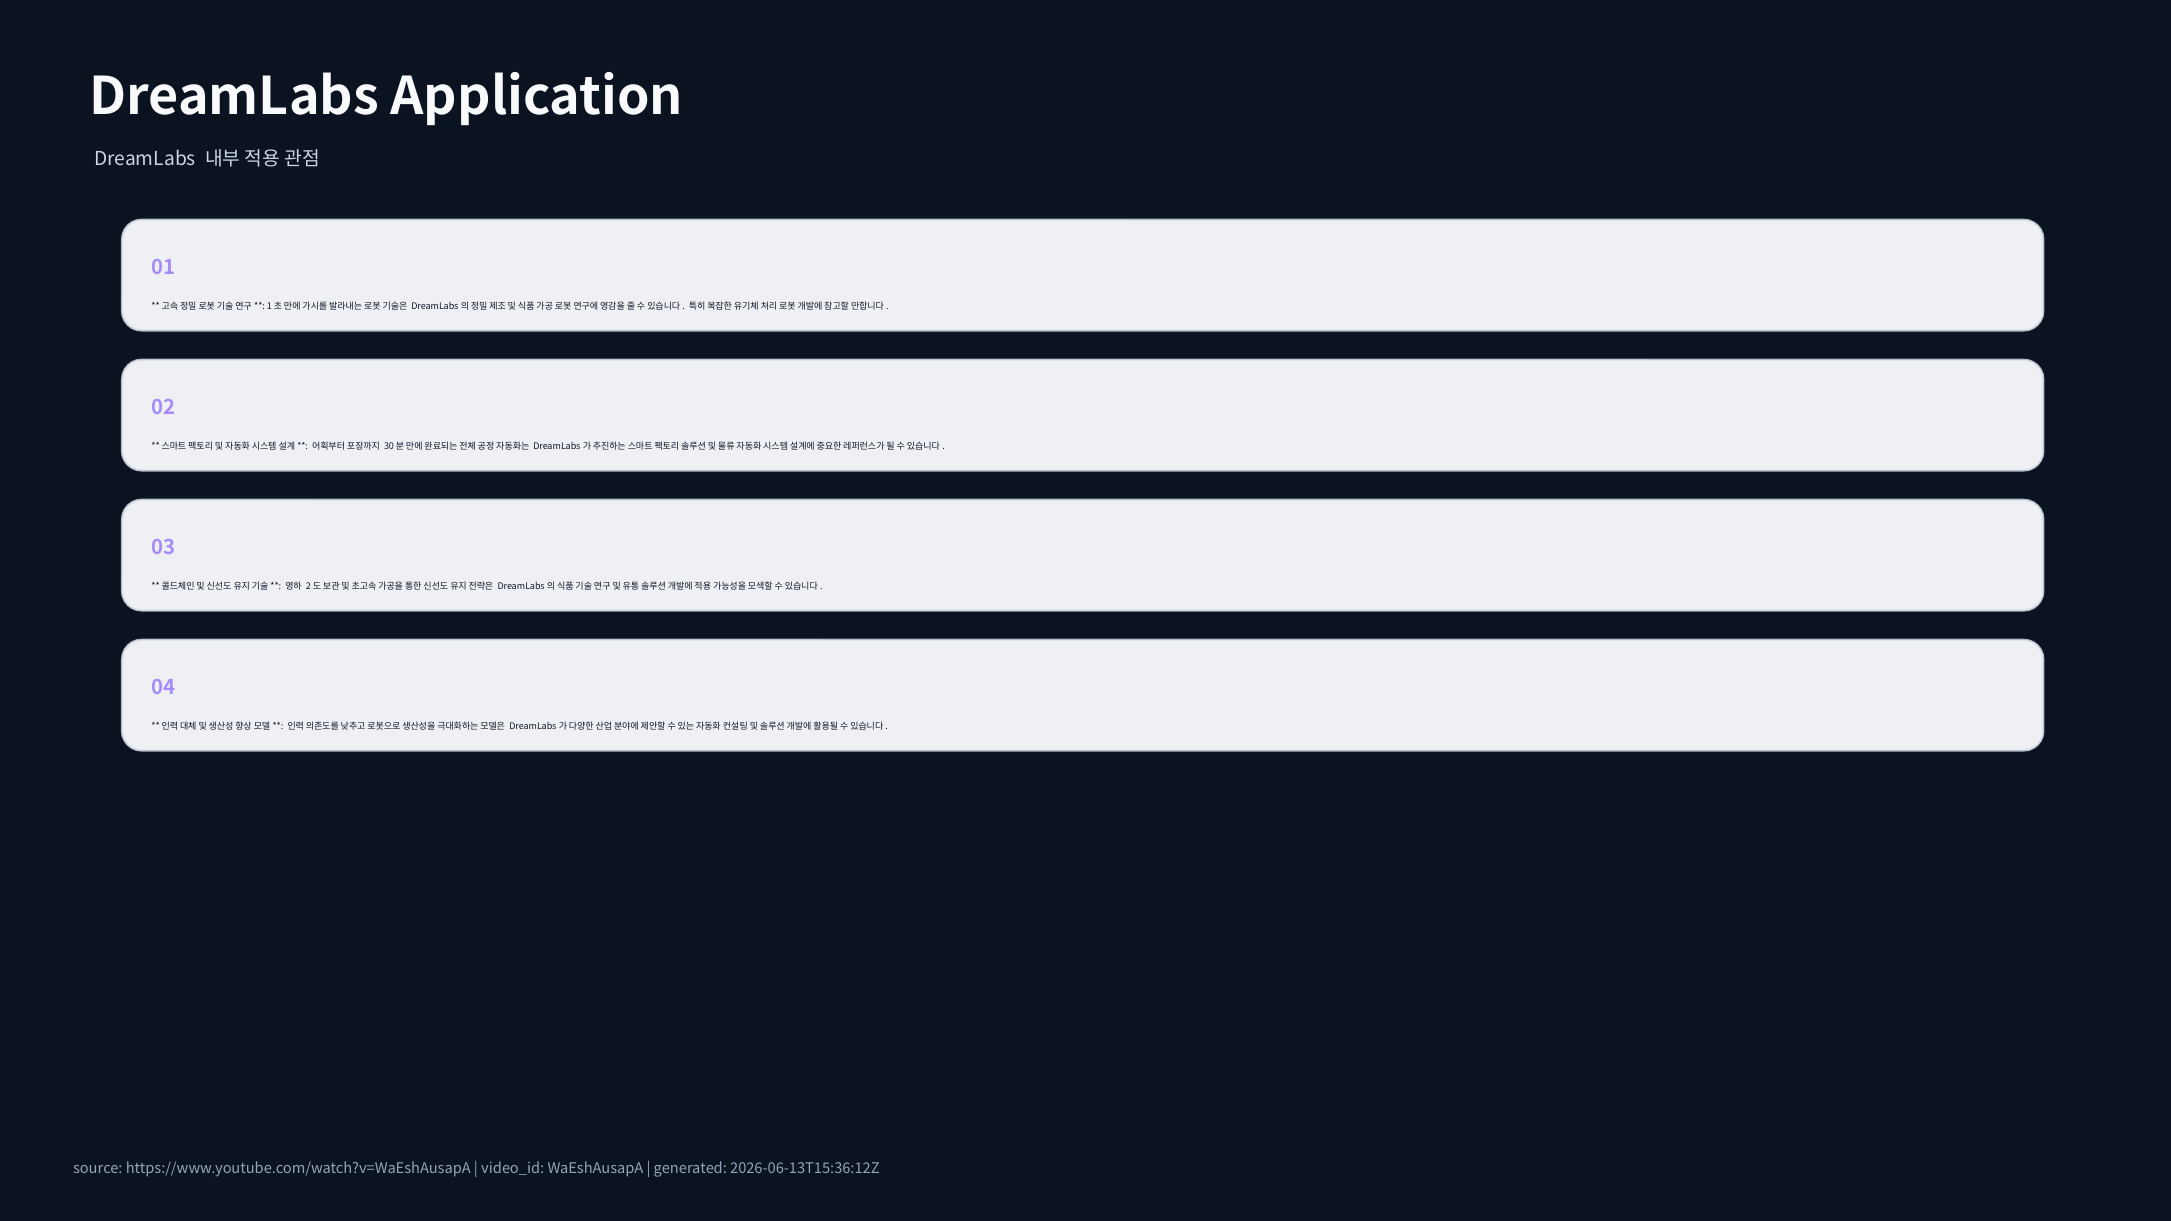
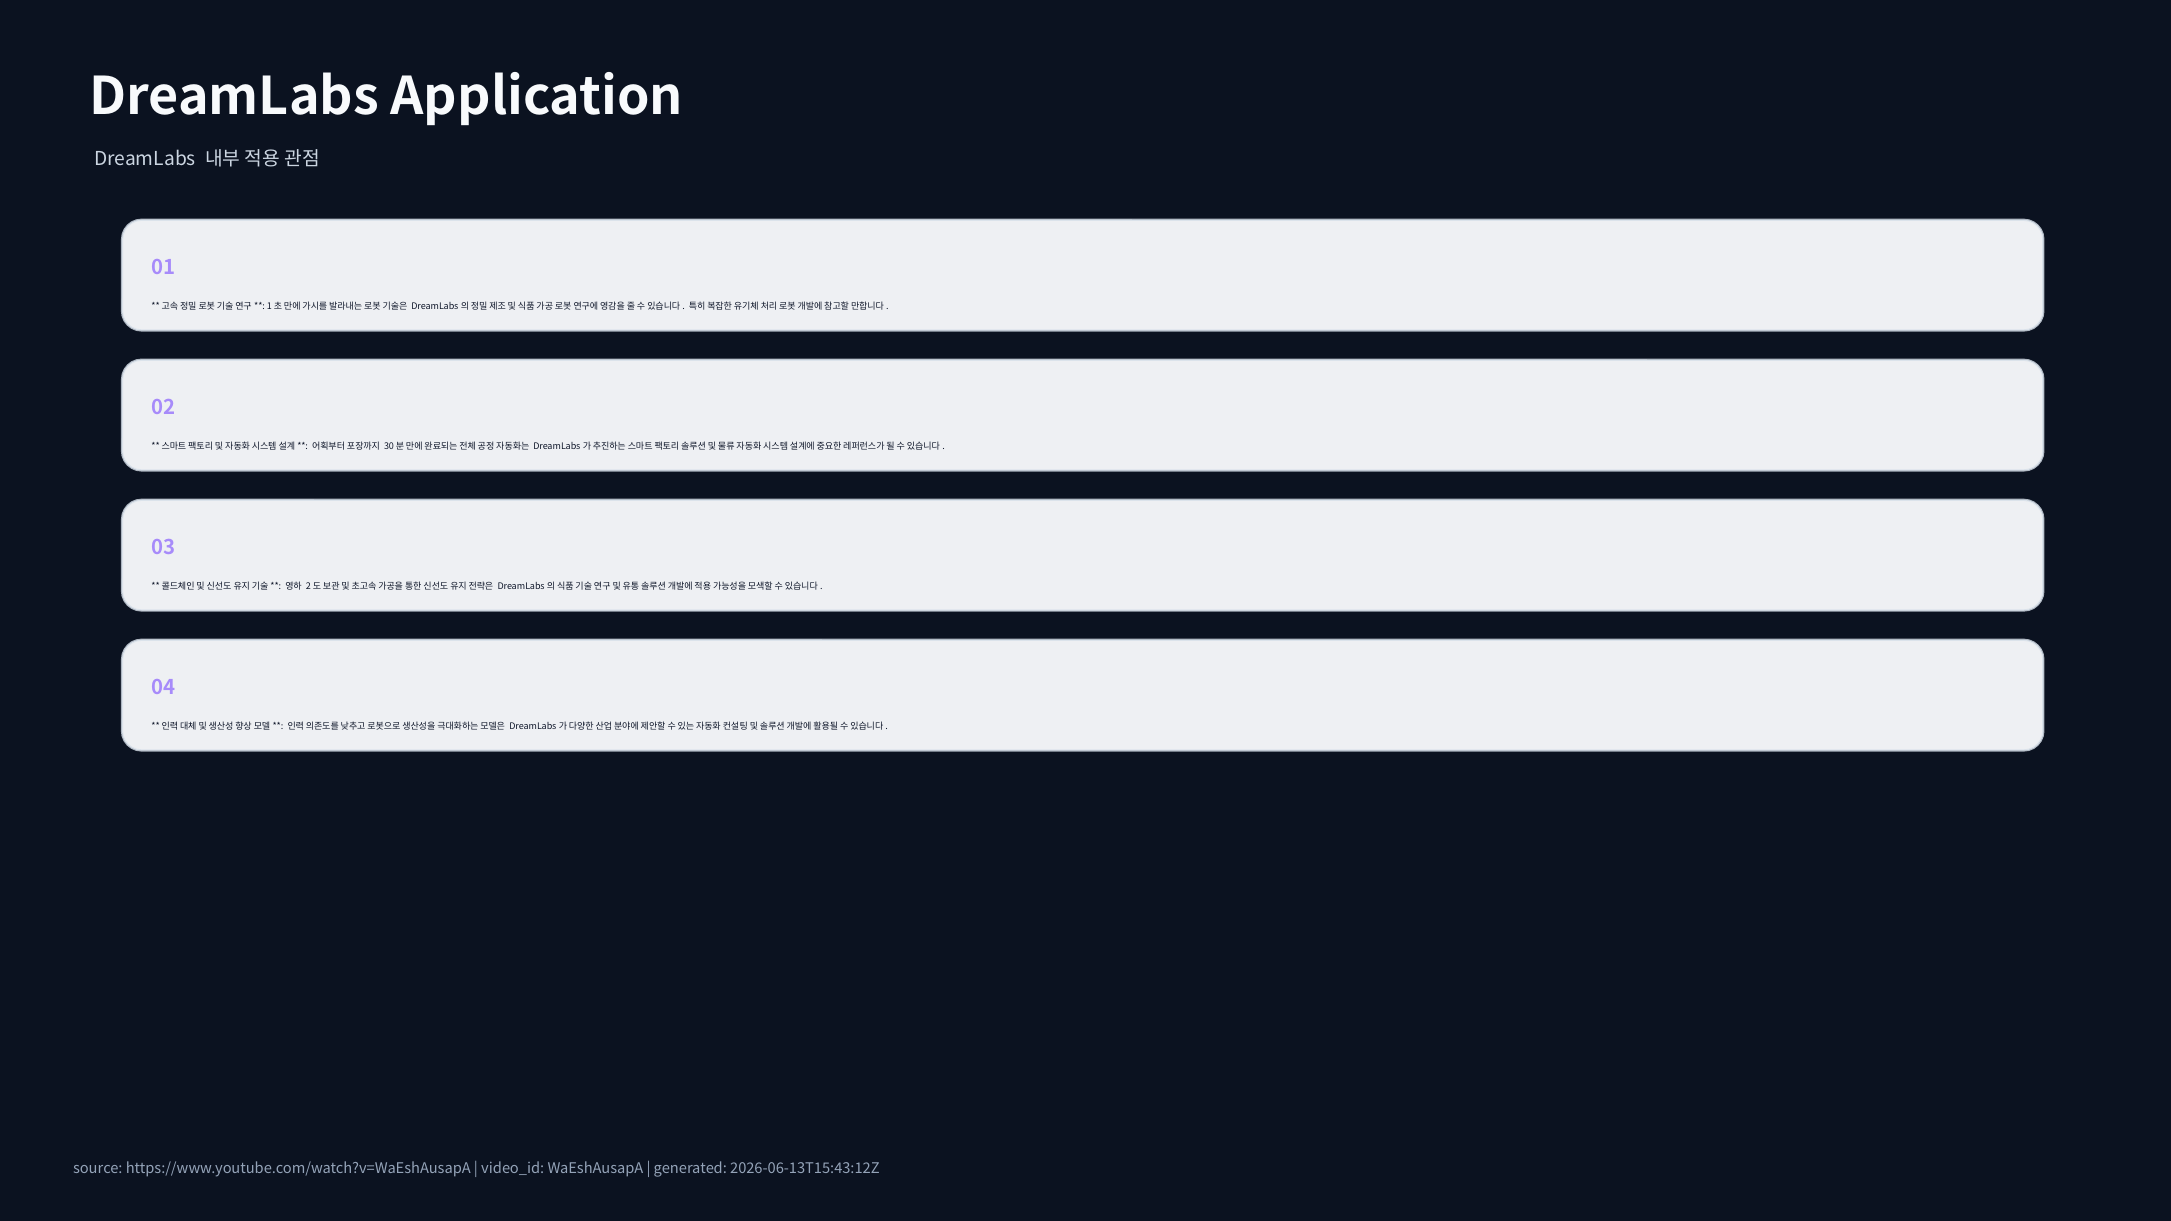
2026-06-13T15:36:12Z: 2026-06-13T15:36:12Z -> 2026-06-13T15:43:12Z
